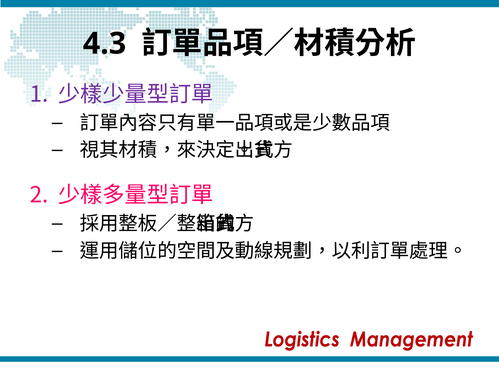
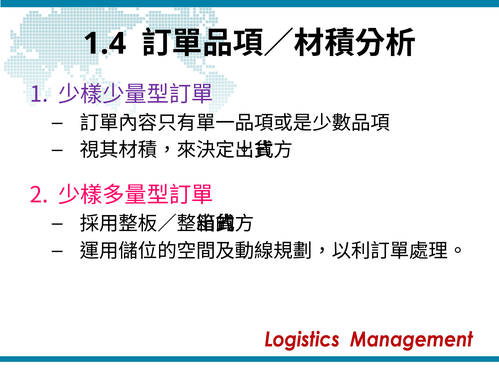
4.3: 4.3 -> 1.4
